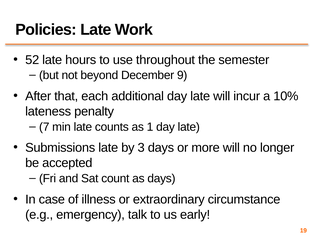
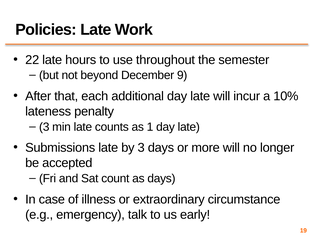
52: 52 -> 22
7 at (44, 127): 7 -> 3
